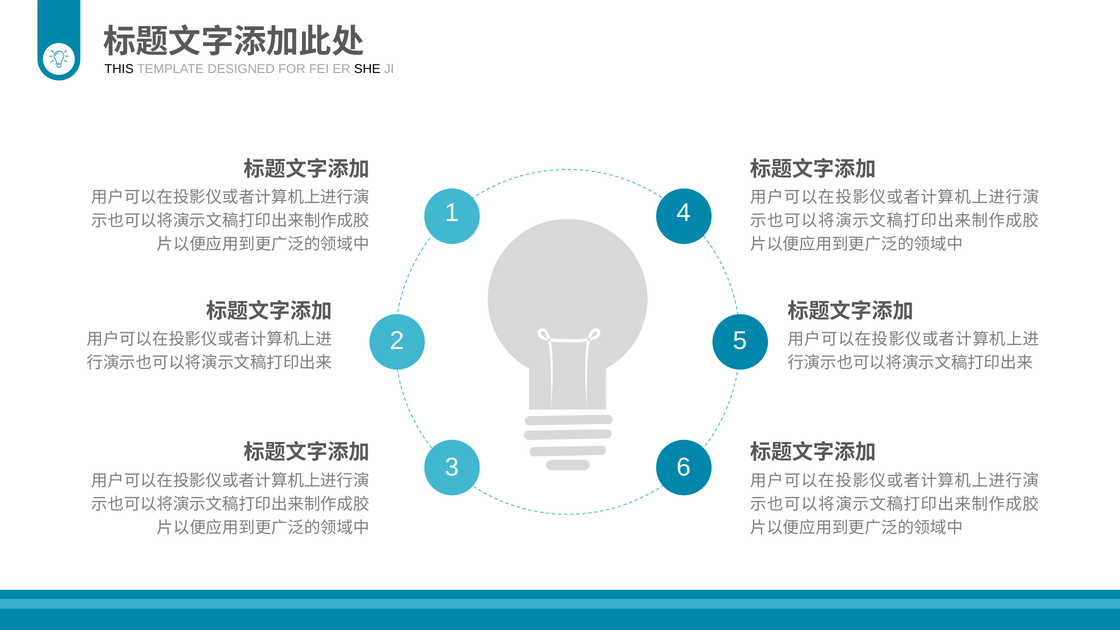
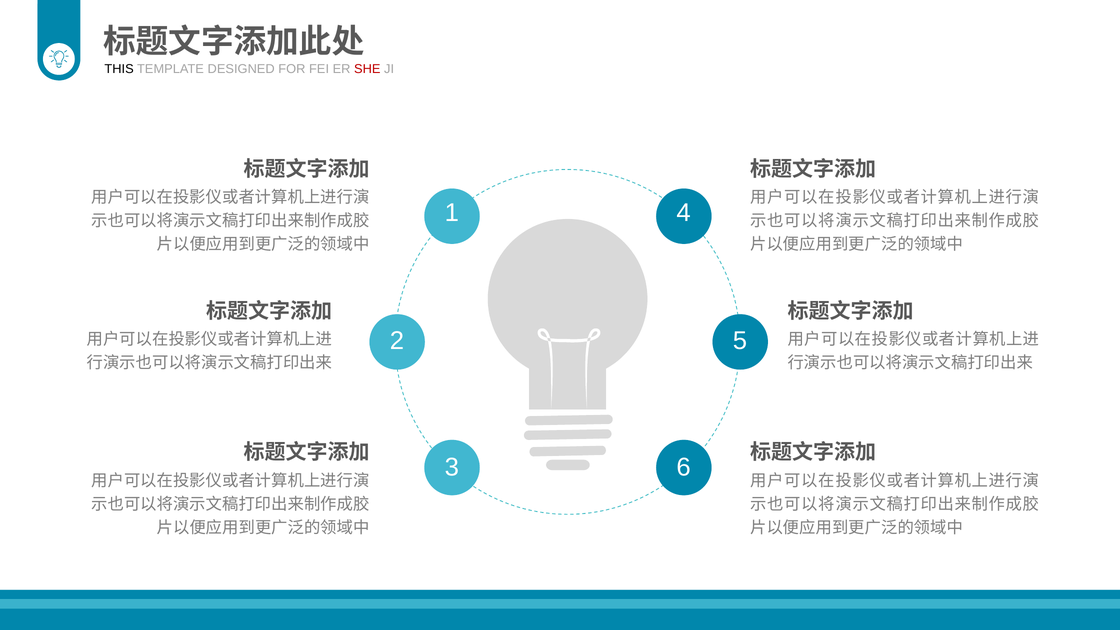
SHE colour: black -> red
